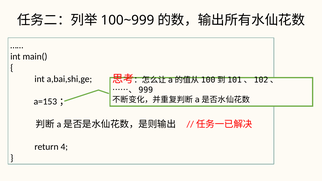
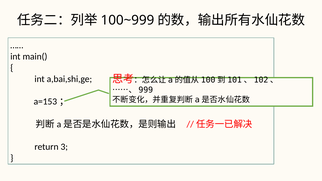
4: 4 -> 3
